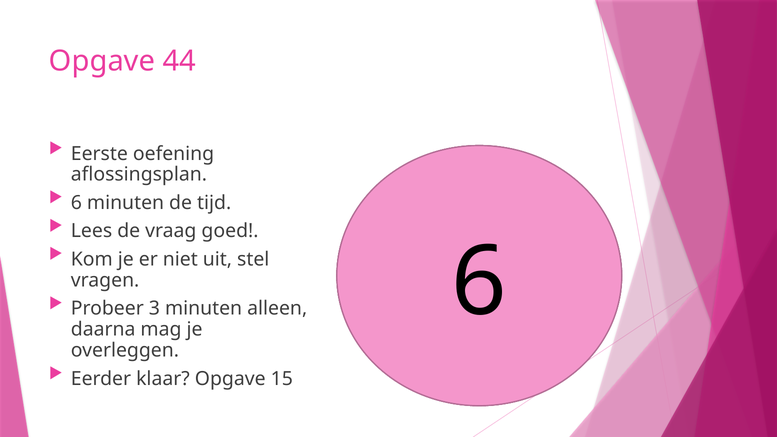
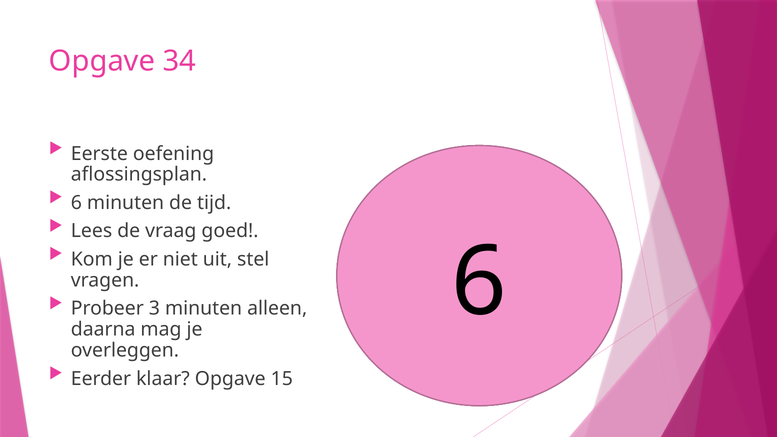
44: 44 -> 34
